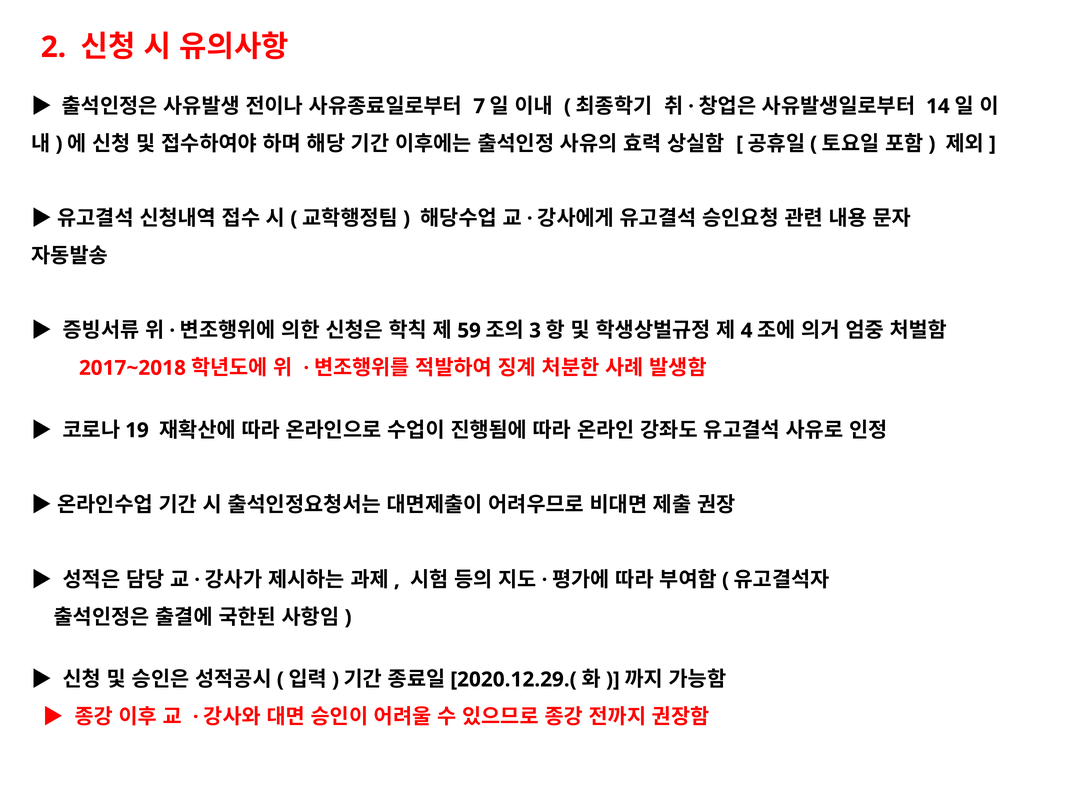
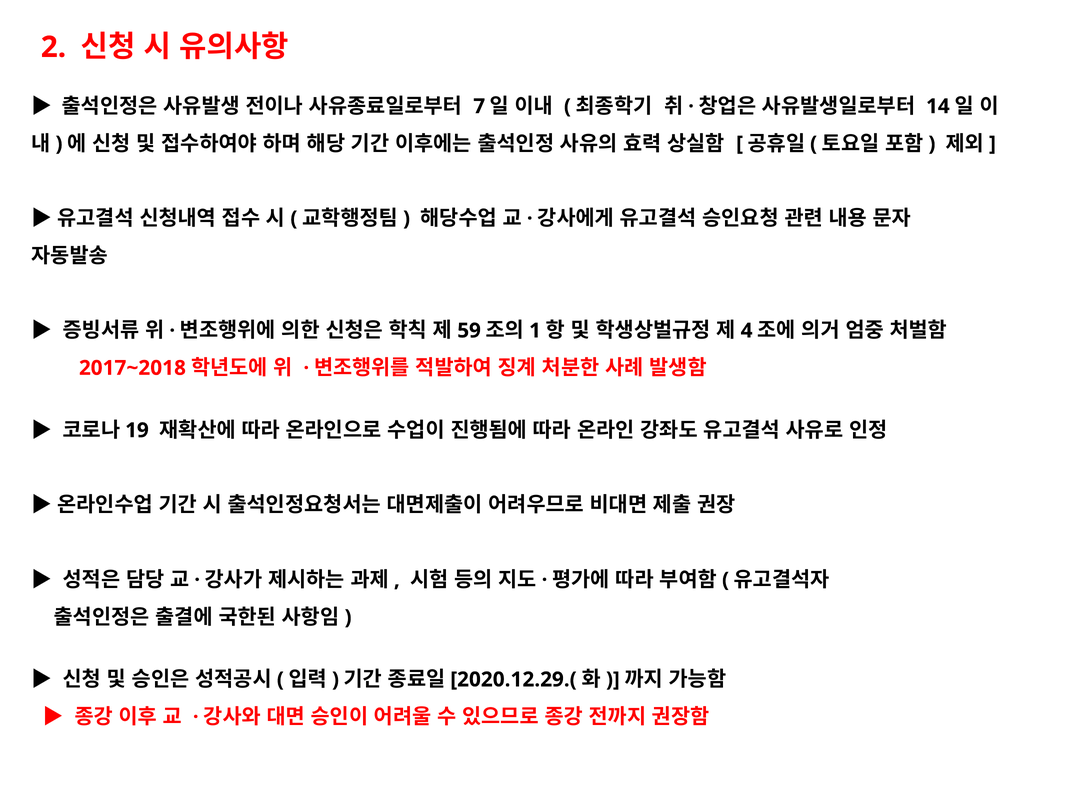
3: 3 -> 1
